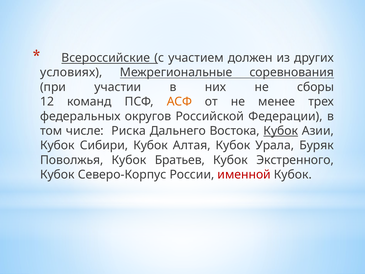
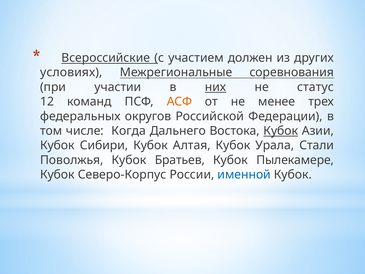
них underline: none -> present
сборы: сборы -> статус
Риска: Риска -> Когда
Буряк: Буряк -> Стали
Экстренного: Экстренного -> Пылекамере
именной colour: red -> blue
